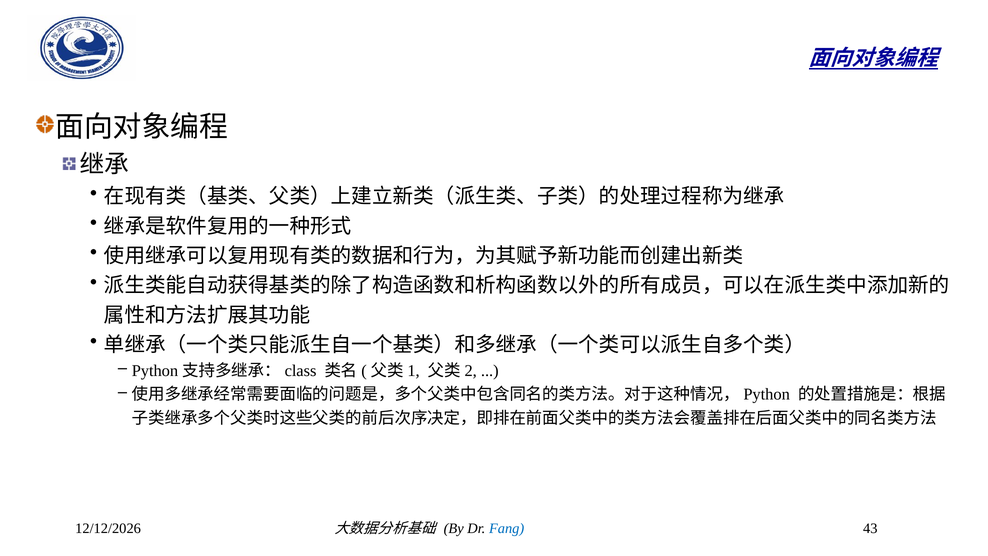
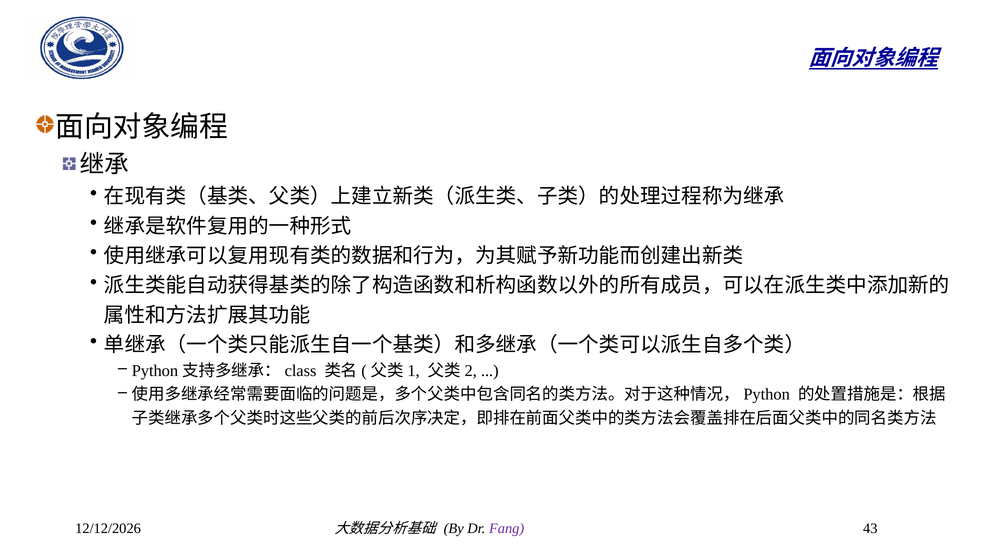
Fang colour: blue -> purple
